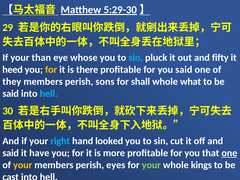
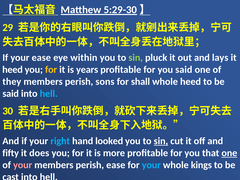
your than: than -> ease
whose: whose -> within
sin at (136, 58) colour: light blue -> light green
fifty: fifty -> lays
there: there -> years
whole what: what -> heed
sin at (161, 141) underline: none -> present
said at (11, 153): said -> fifty
have: have -> does
your at (23, 165) colour: yellow -> pink
perish eyes: eyes -> ease
your at (151, 165) colour: light green -> light blue
